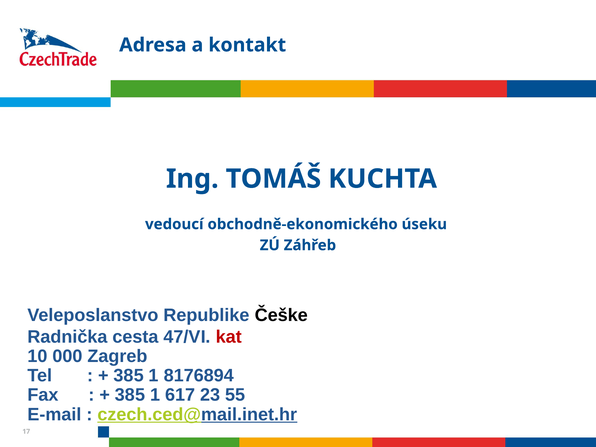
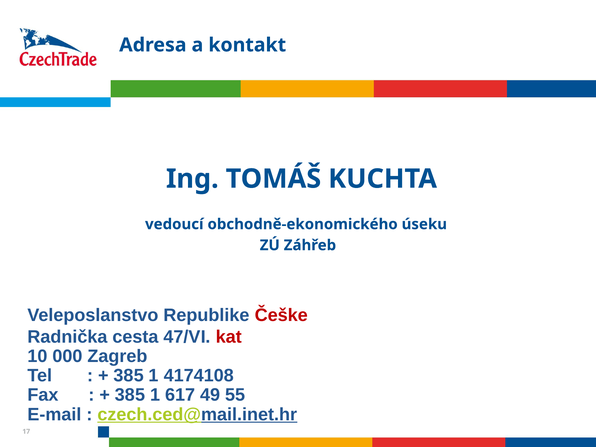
Češke colour: black -> red
8176894: 8176894 -> 4174108
23: 23 -> 49
